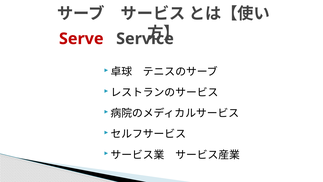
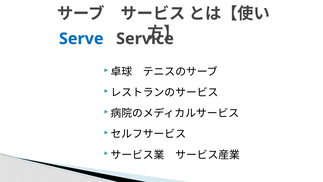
Serve colour: red -> blue
